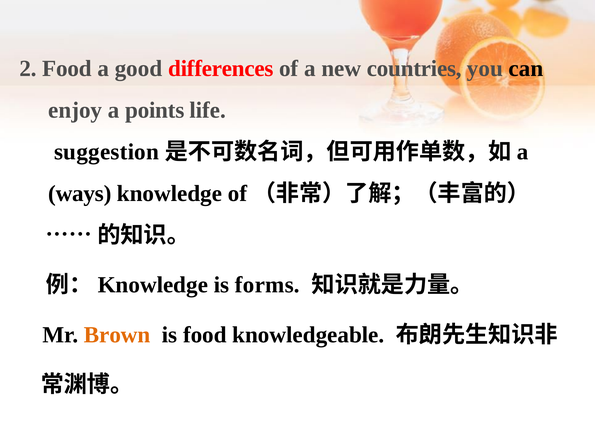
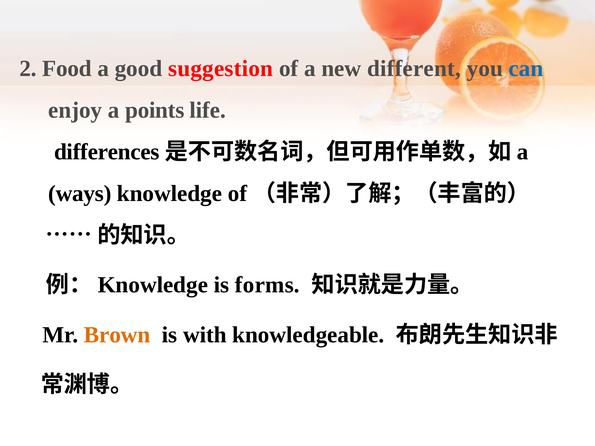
differences: differences -> suggestion
countries: countries -> different
can colour: black -> blue
suggestion: suggestion -> differences
is food: food -> with
